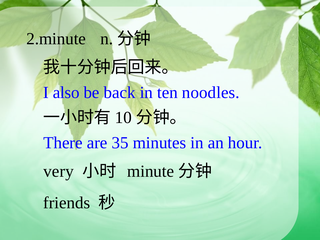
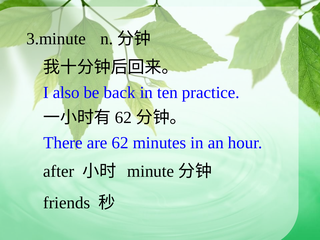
2.minute: 2.minute -> 3.minute
noodles: noodles -> practice
10 at (123, 118): 10 -> 62
are 35: 35 -> 62
very: very -> after
